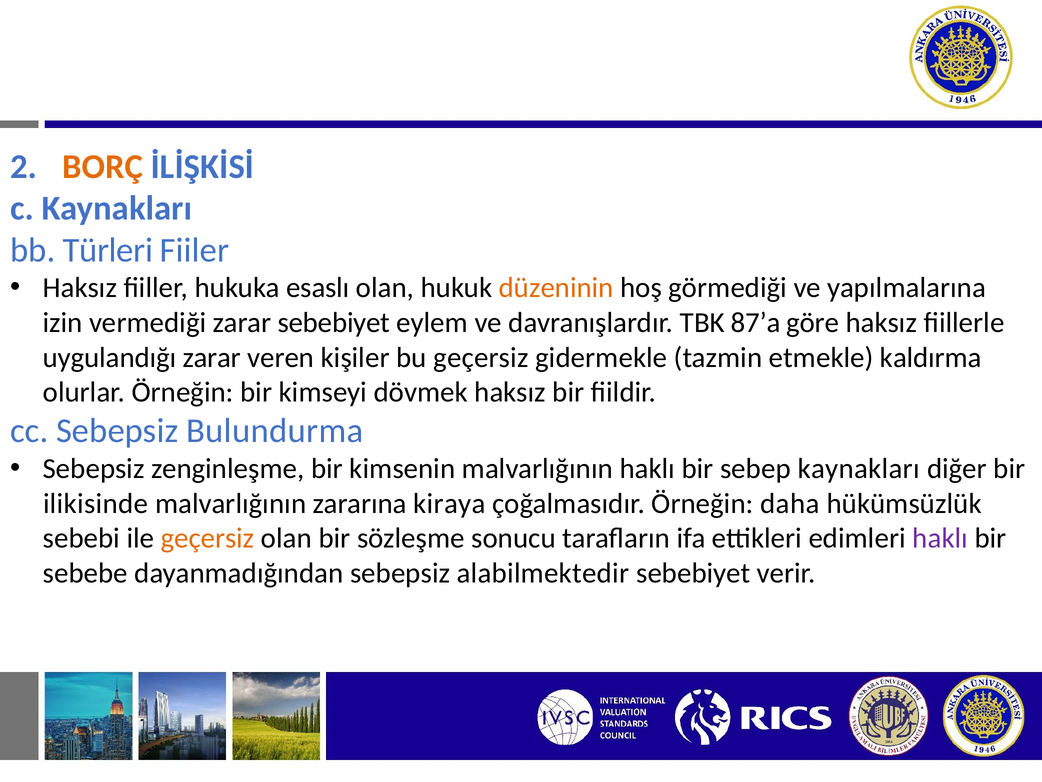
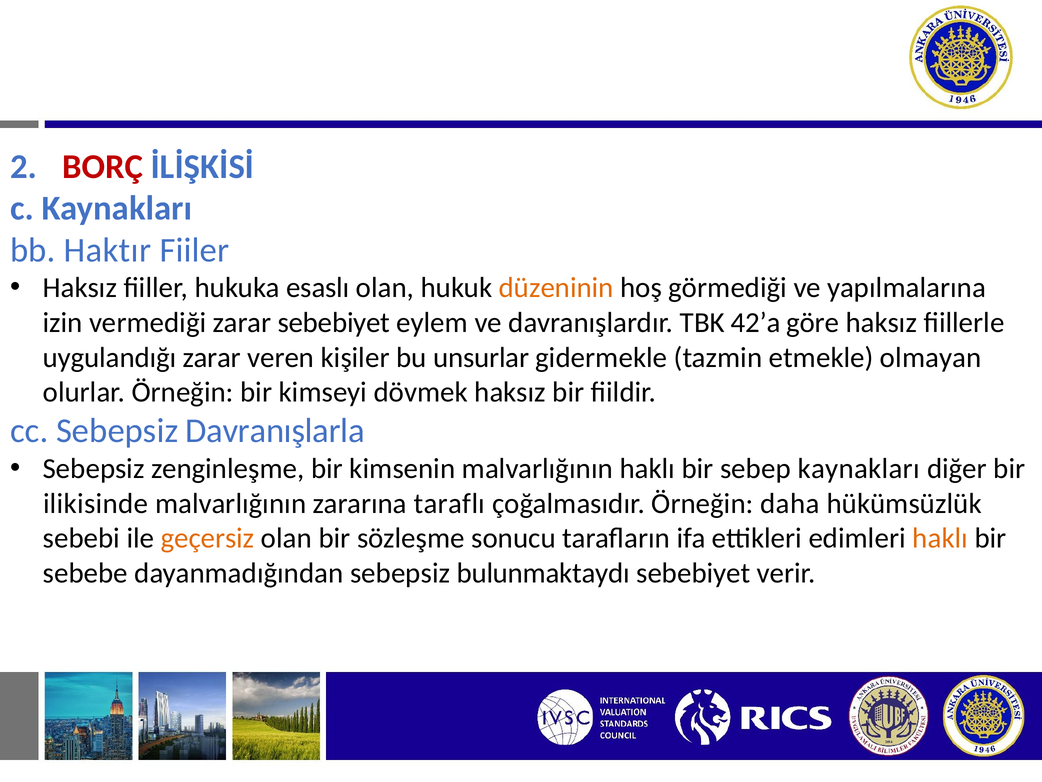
BORÇ colour: orange -> red
Türleri: Türleri -> Haktır
87’a: 87’a -> 42’a
bu geçersiz: geçersiz -> unsurlar
kaldırma: kaldırma -> olmayan
Bulundurma: Bulundurma -> Davranışlarla
kiraya: kiraya -> taraflı
haklı at (940, 538) colour: purple -> orange
alabilmektedir: alabilmektedir -> bulunmaktaydı
